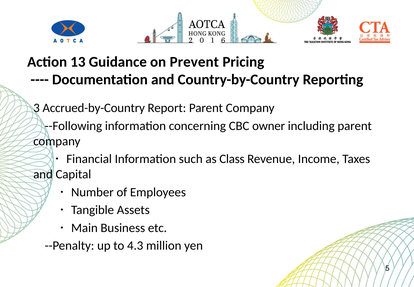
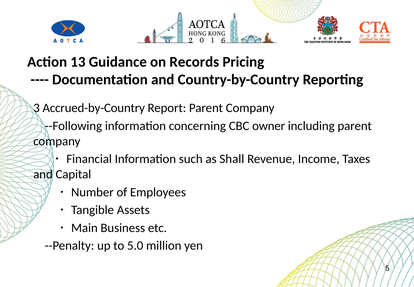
Prevent: Prevent -> Records
Class: Class -> Shall
4.3: 4.3 -> 5.0
